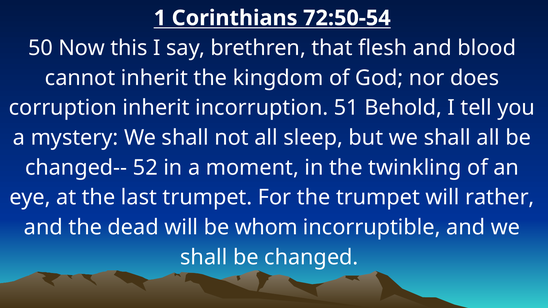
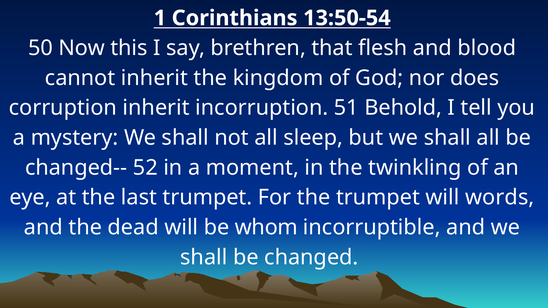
72:50-54: 72:50-54 -> 13:50-54
rather: rather -> words
